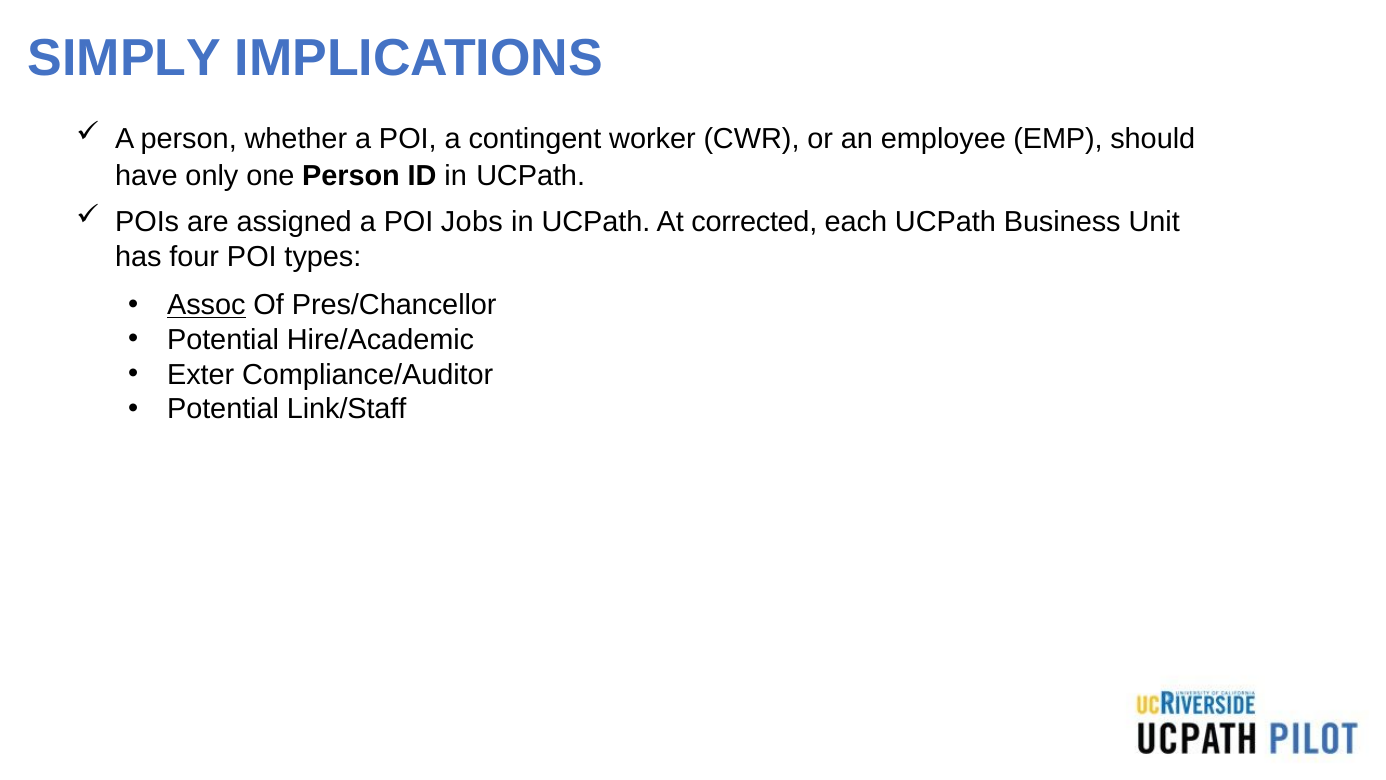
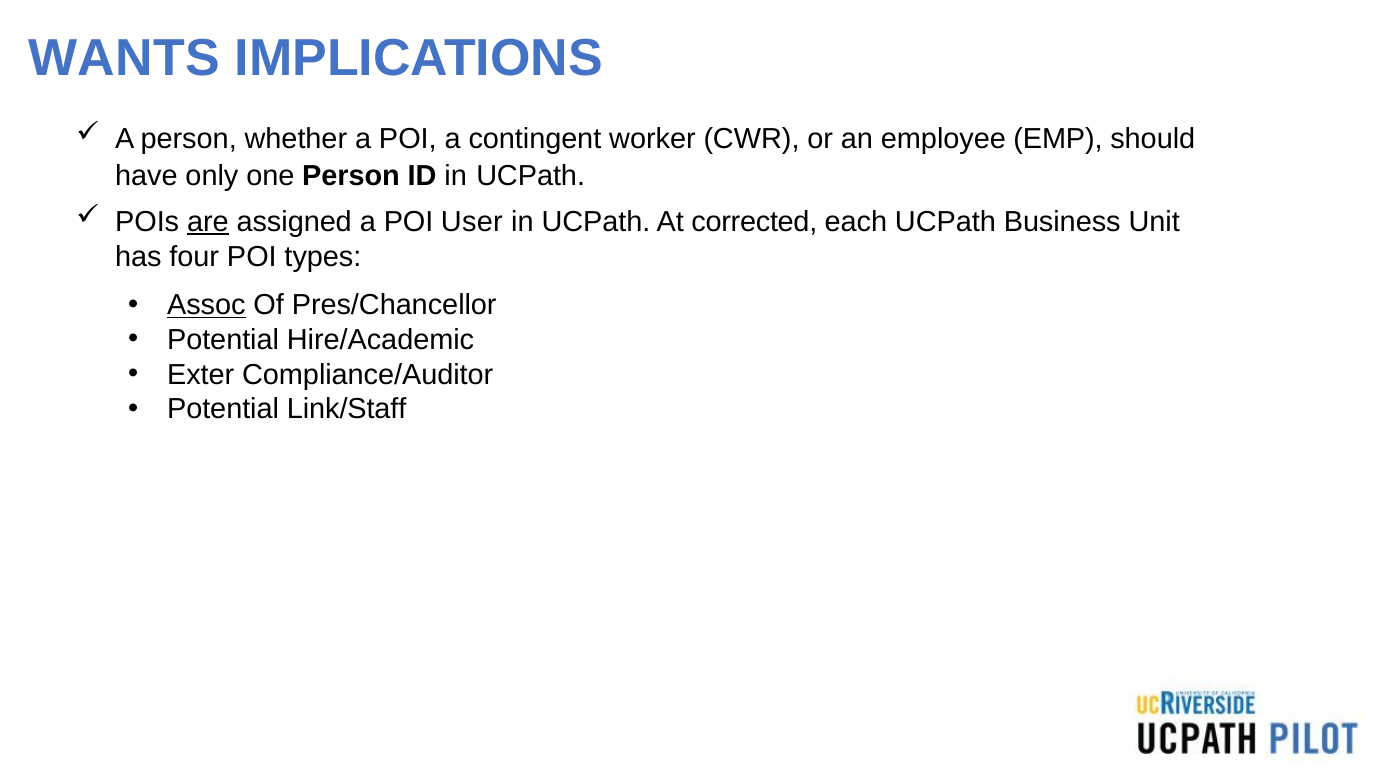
SIMPLY: SIMPLY -> WANTS
are underline: none -> present
Jobs: Jobs -> User
